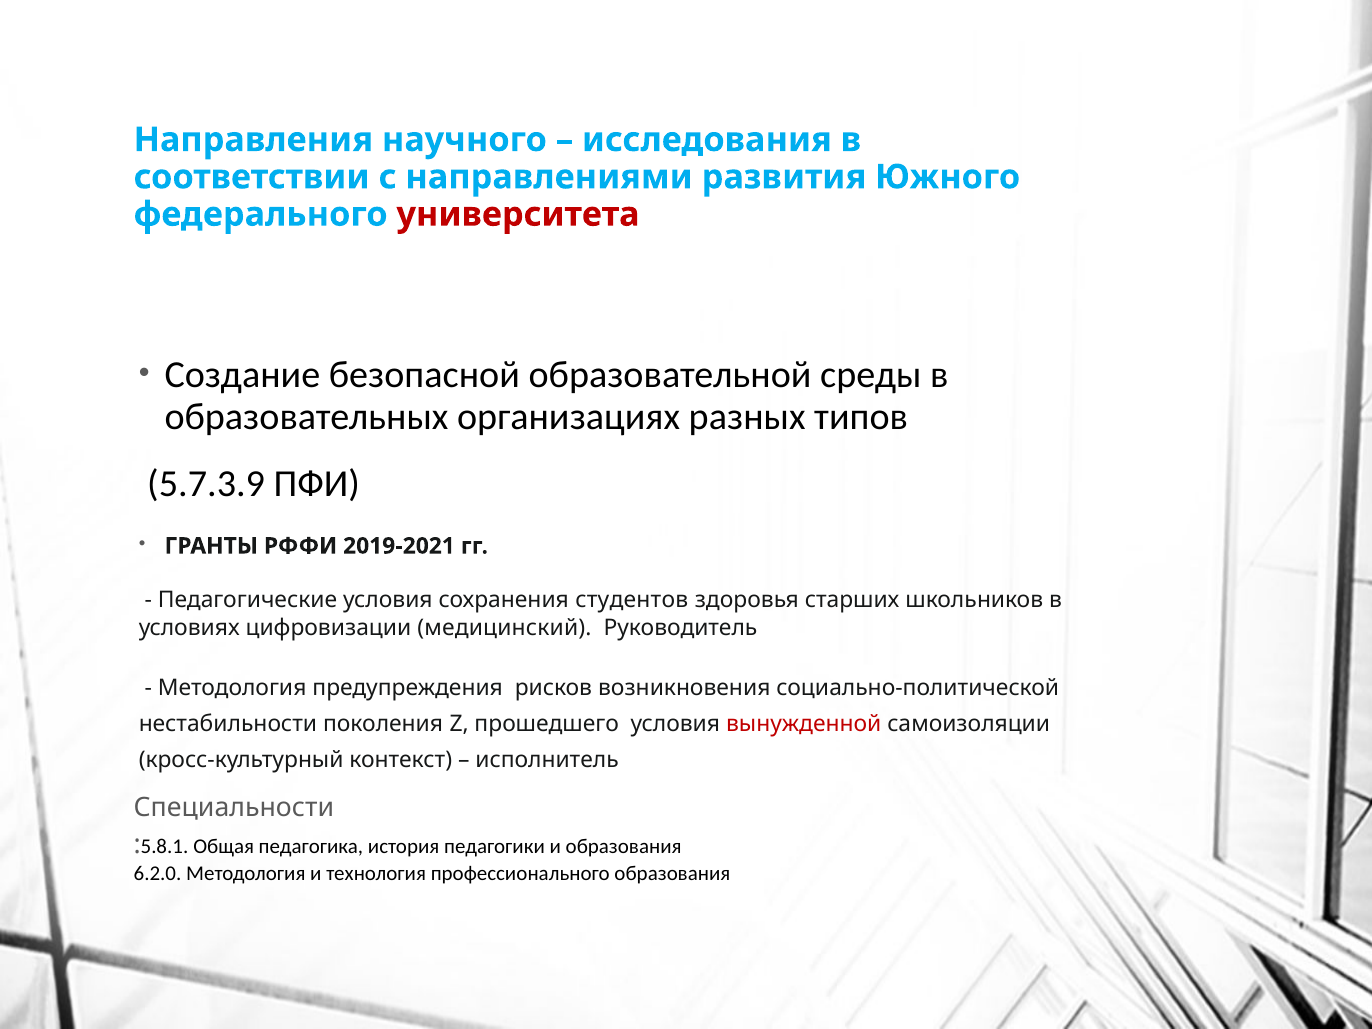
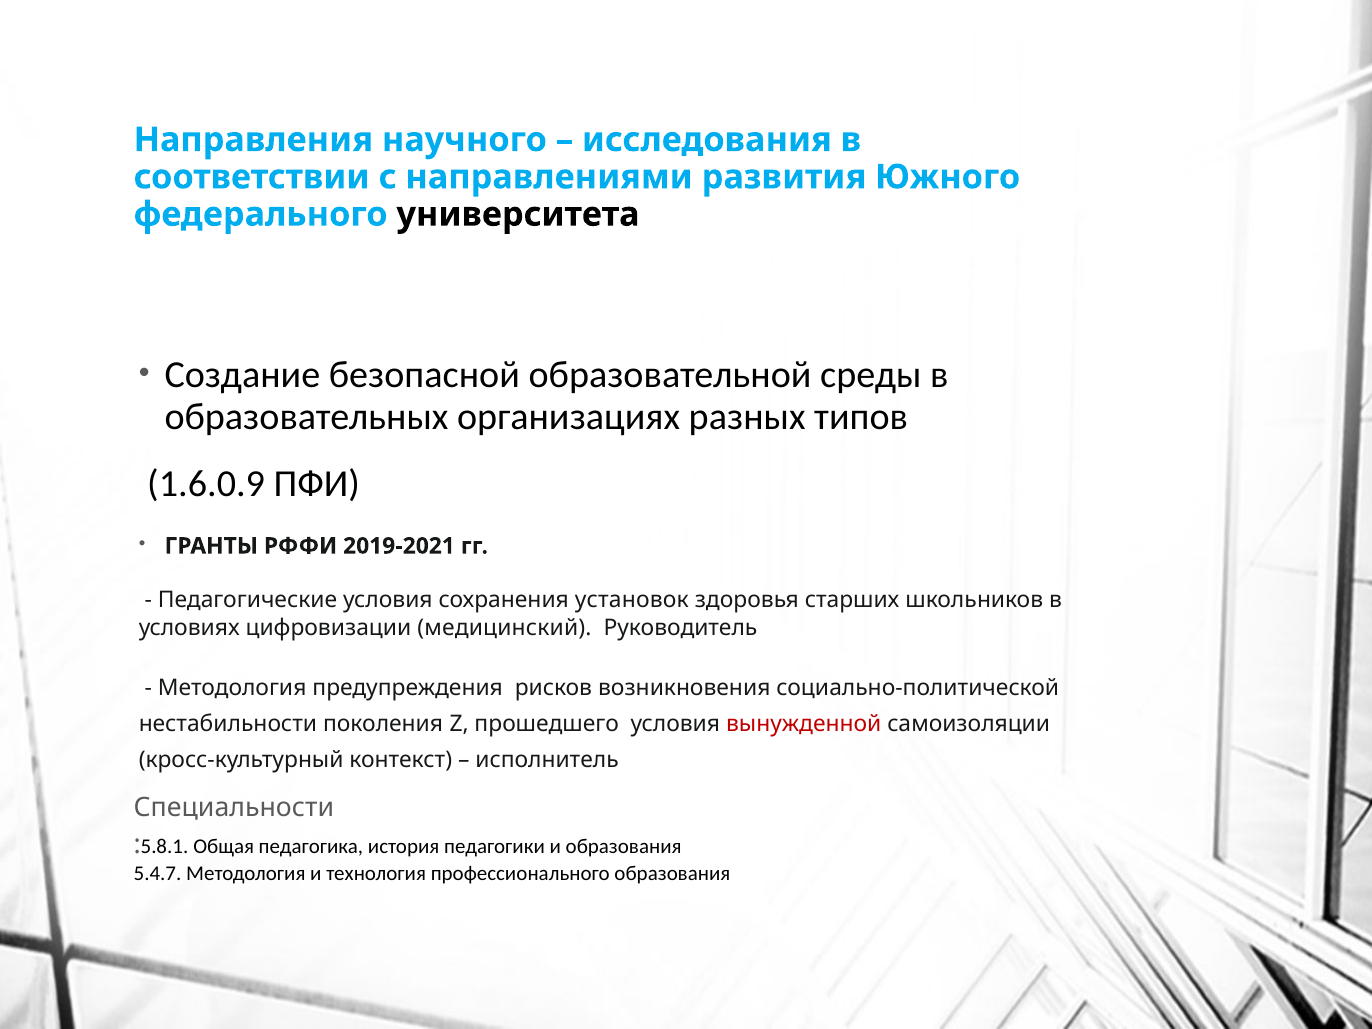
университета colour: red -> black
5.7.3.9: 5.7.3.9 -> 1.6.0.9
студентов: студентов -> установок
6.2.0: 6.2.0 -> 5.4.7
